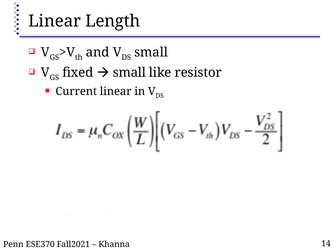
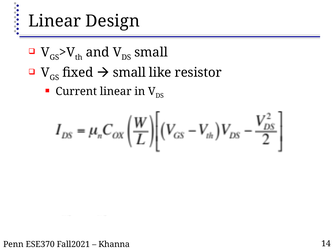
Length: Length -> Design
